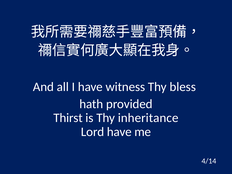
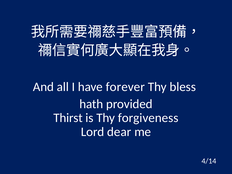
witness: witness -> forever
inheritance: inheritance -> forgiveness
Lord have: have -> dear
